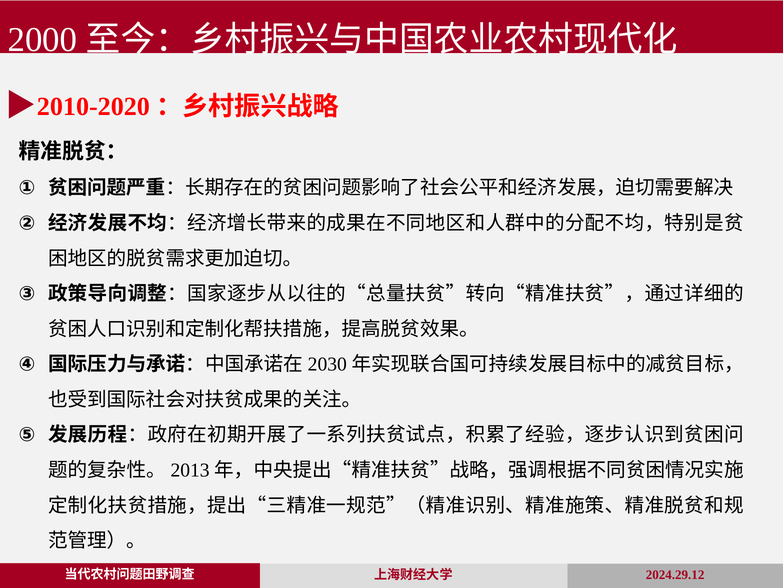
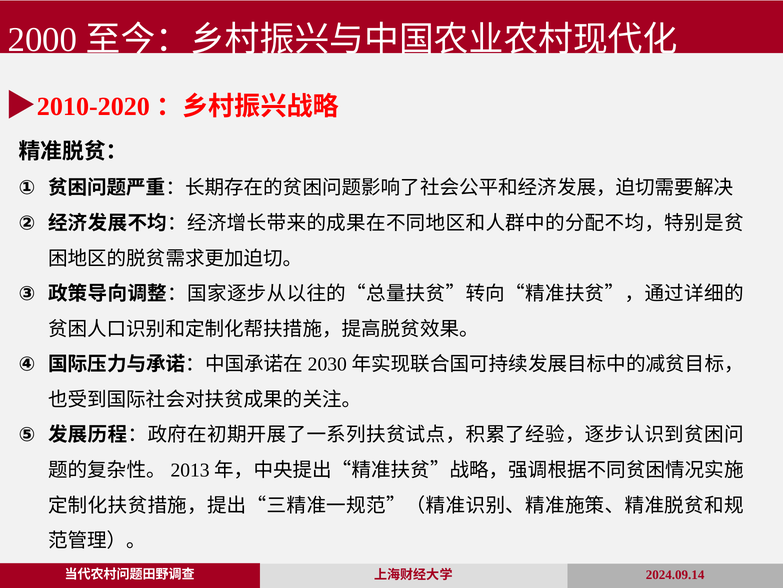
2024.29.12: 2024.29.12 -> 2024.09.14
